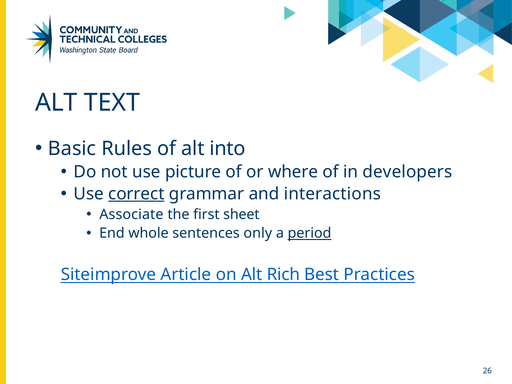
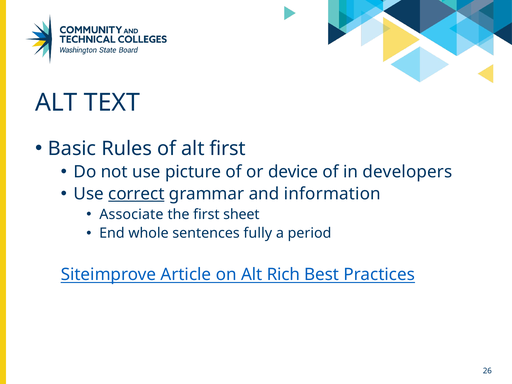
alt into: into -> first
where: where -> device
interactions: interactions -> information
only: only -> fully
period underline: present -> none
